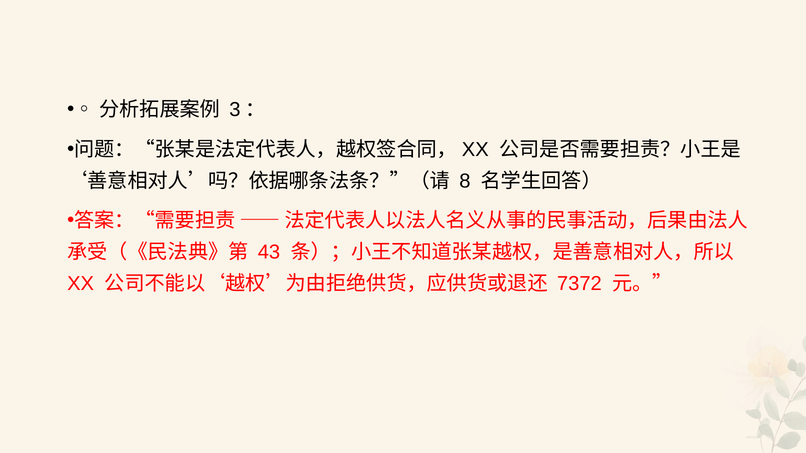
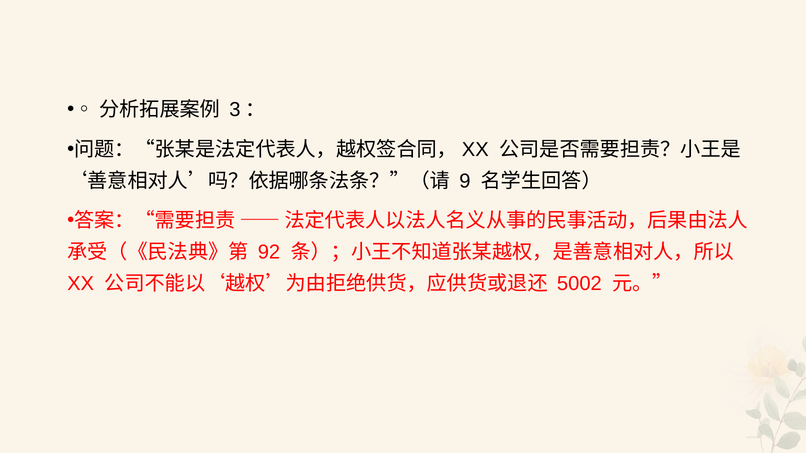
8: 8 -> 9
43: 43 -> 92
7372: 7372 -> 5002
